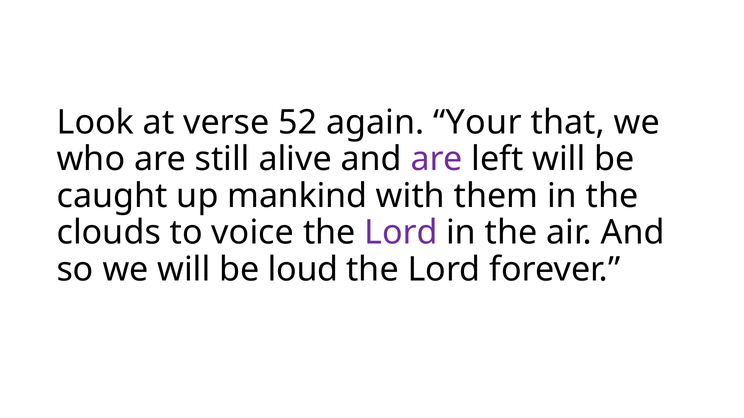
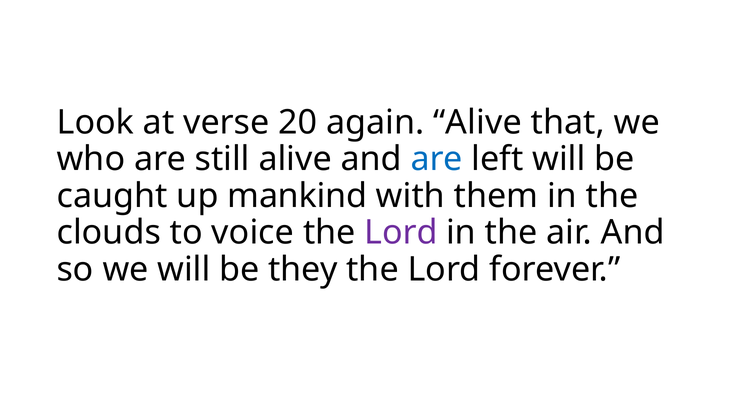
52: 52 -> 20
again Your: Your -> Alive
are at (437, 159) colour: purple -> blue
loud: loud -> they
